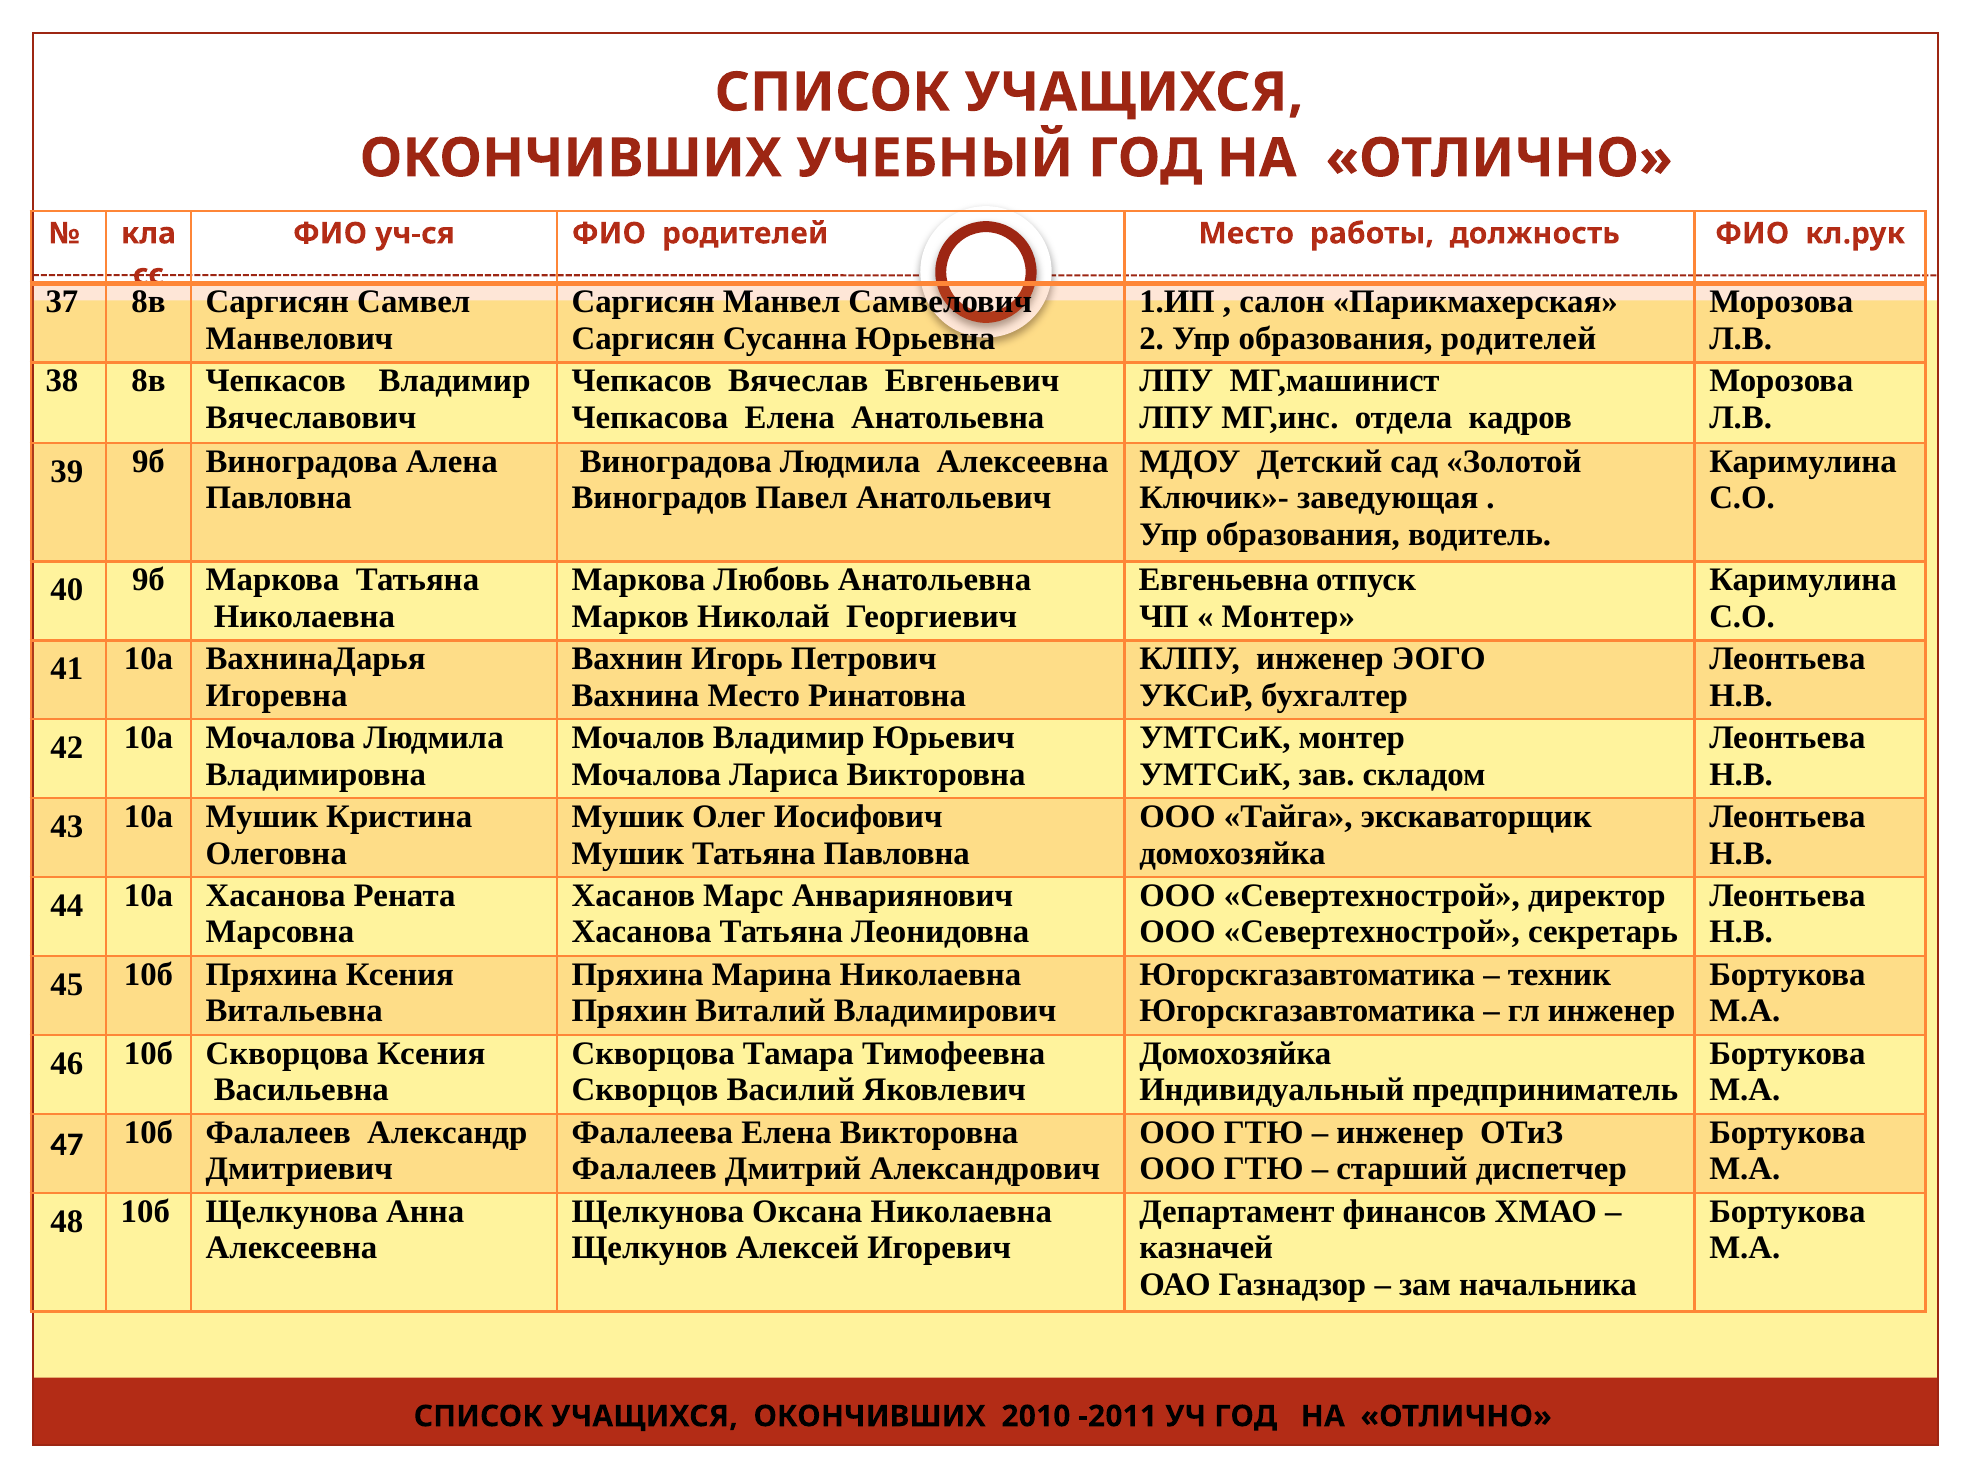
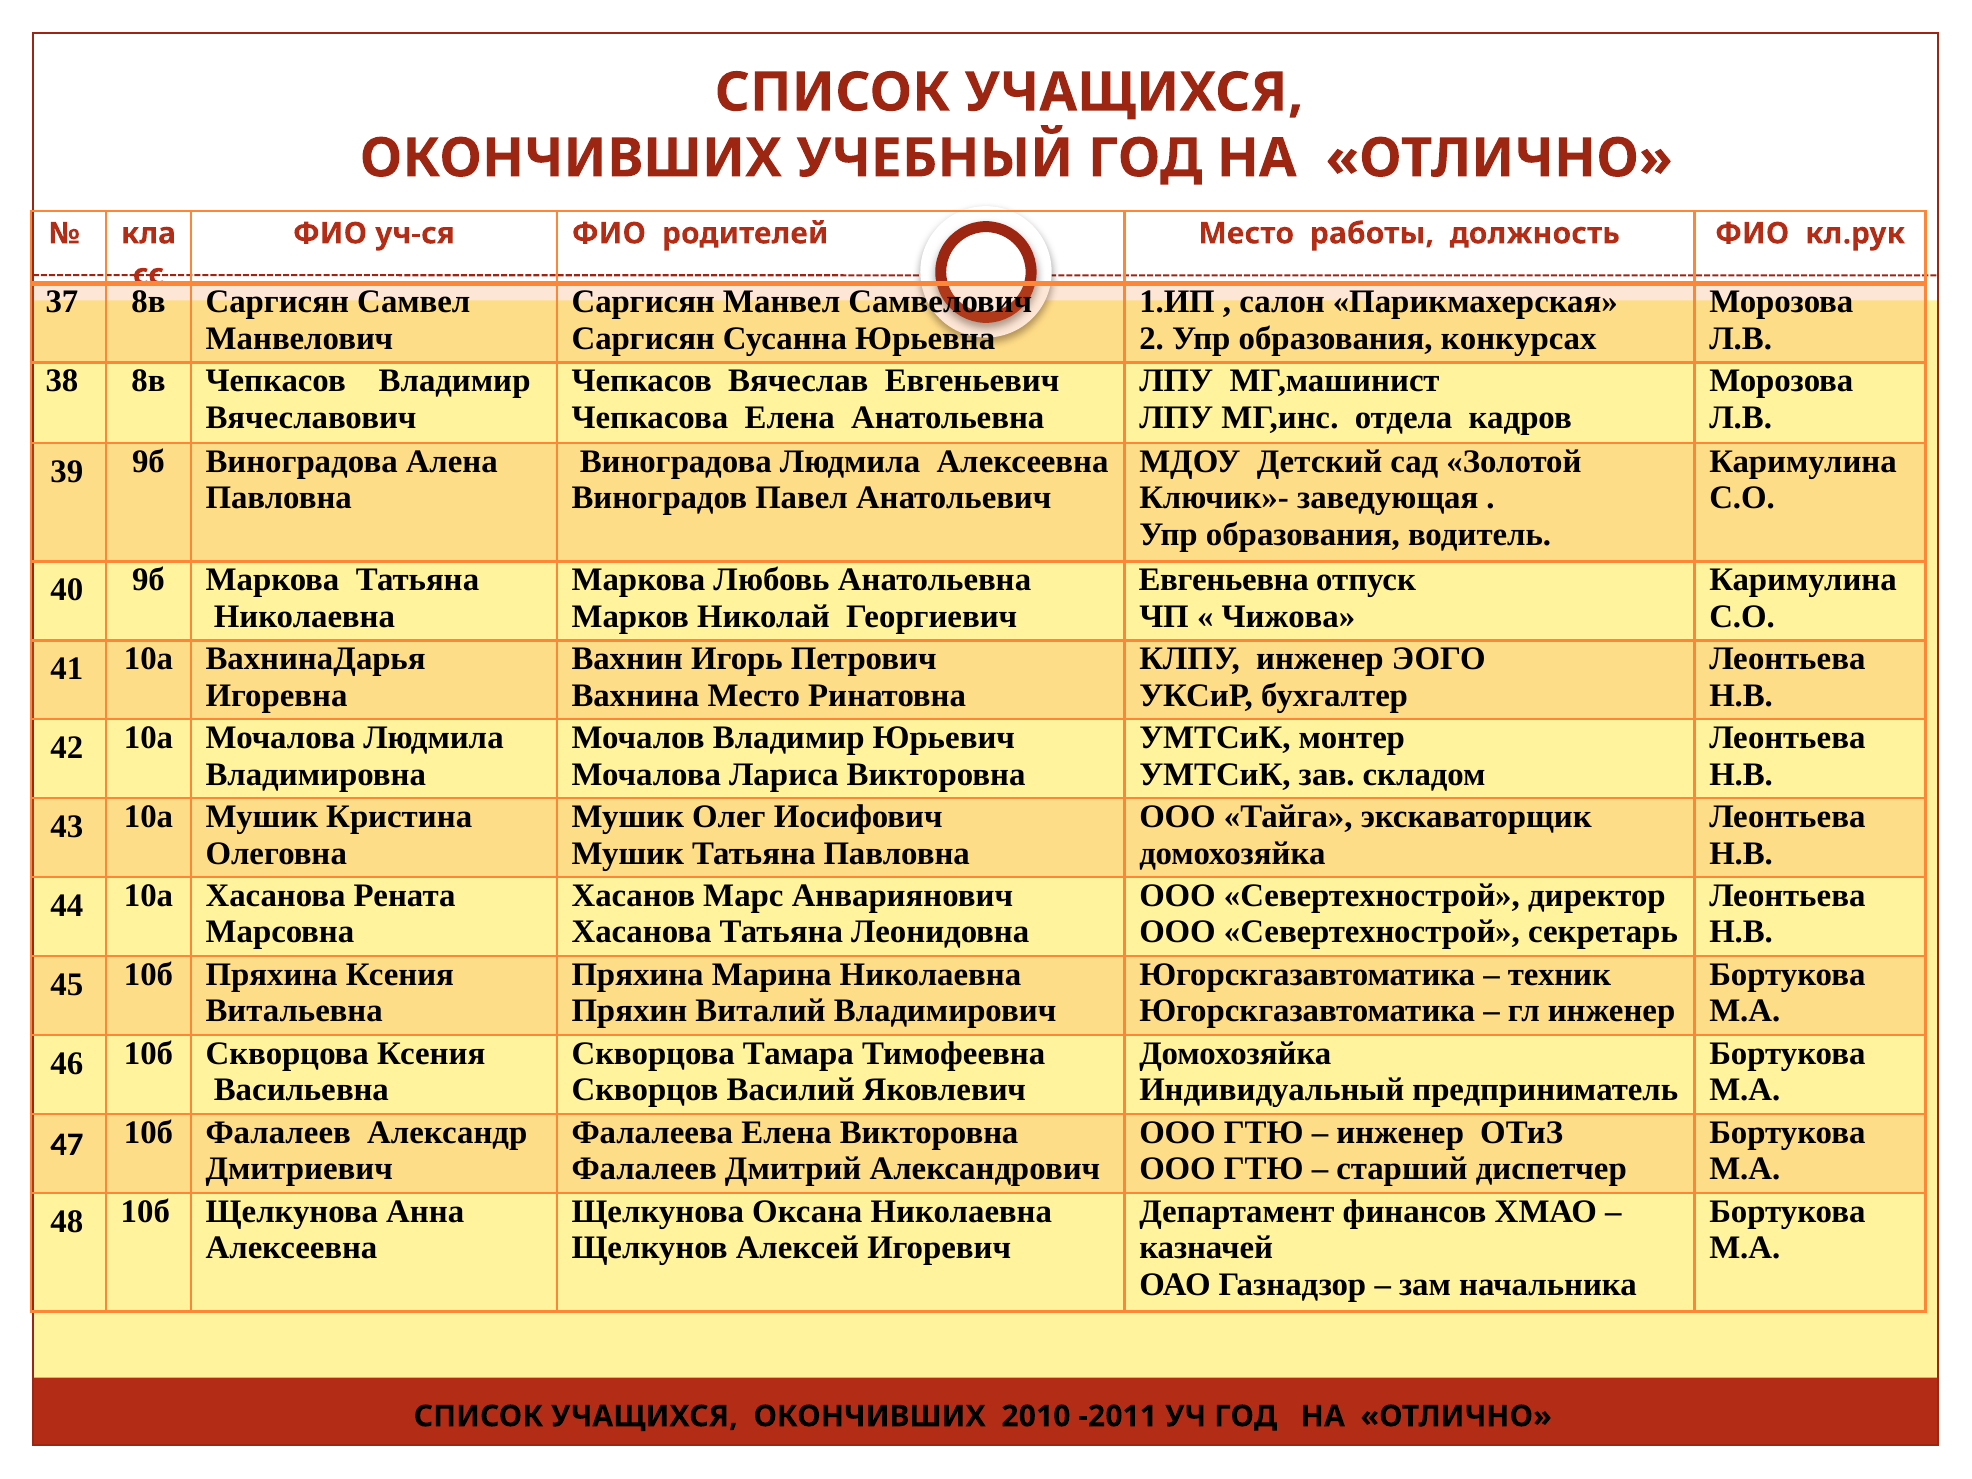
образования родителей: родителей -> конкурсах
Монтер at (1288, 616): Монтер -> Чижова
